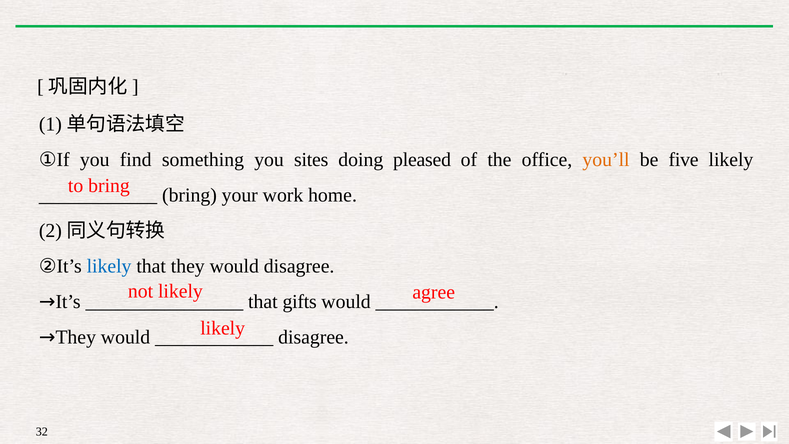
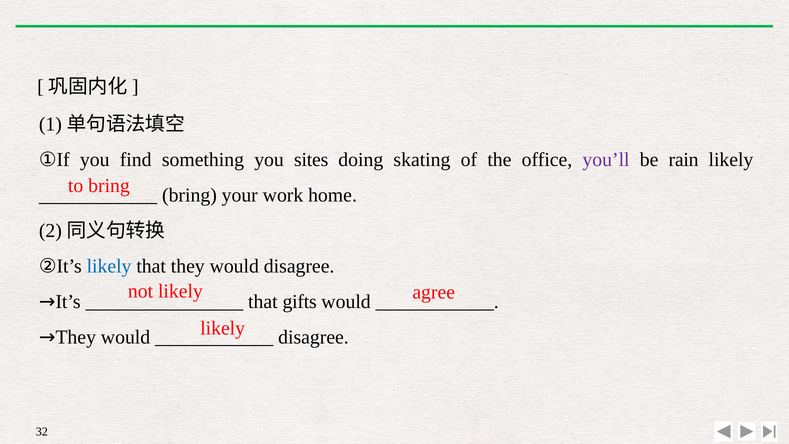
pleased: pleased -> skating
you’ll colour: orange -> purple
five: five -> rain
